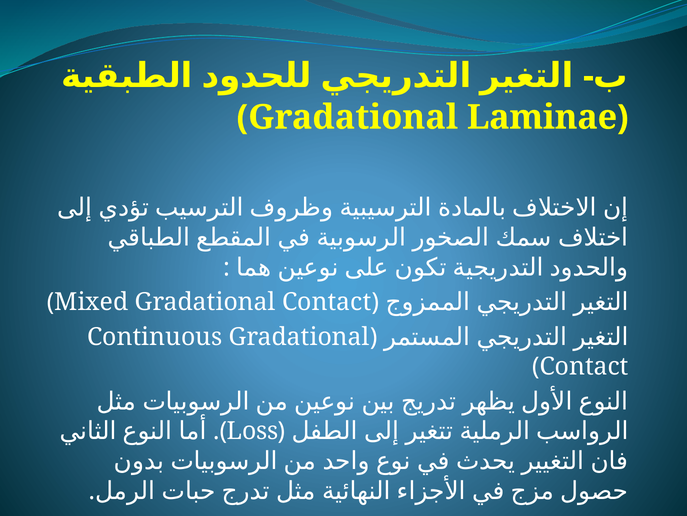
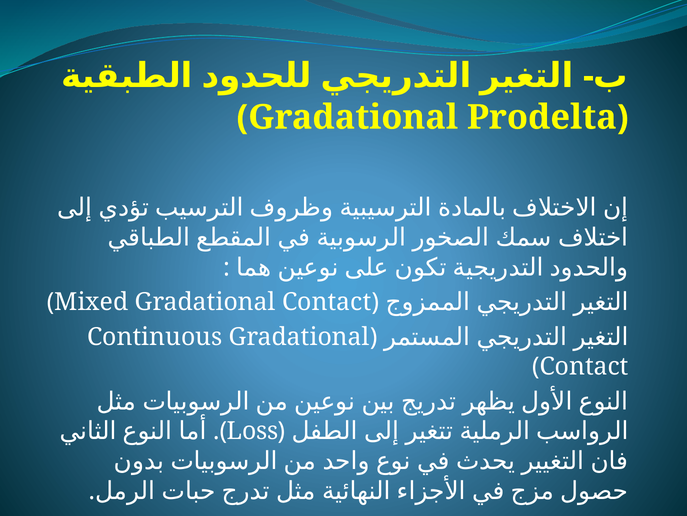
Laminae: Laminae -> Prodelta
